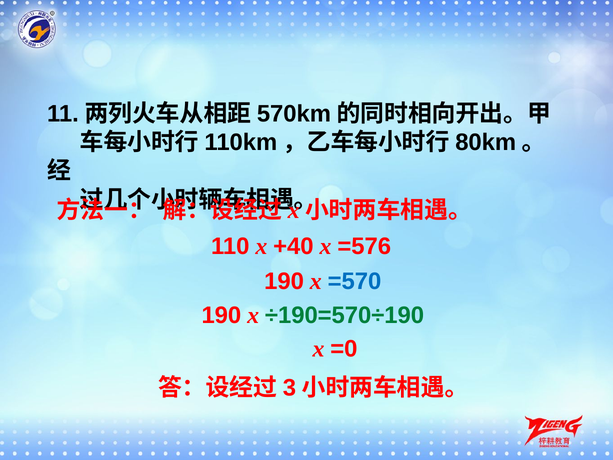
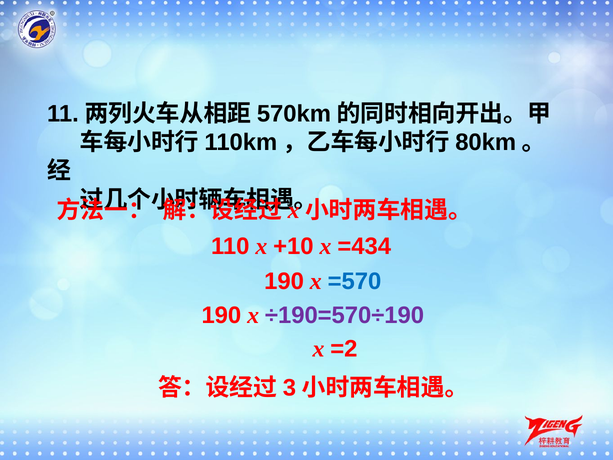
+40: +40 -> +10
=576: =576 -> =434
÷190=570÷190 colour: green -> purple
=0: =0 -> =2
